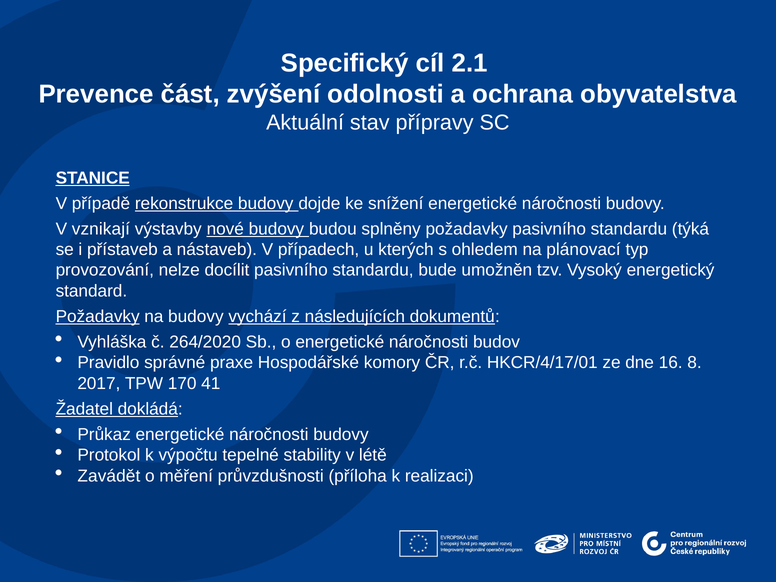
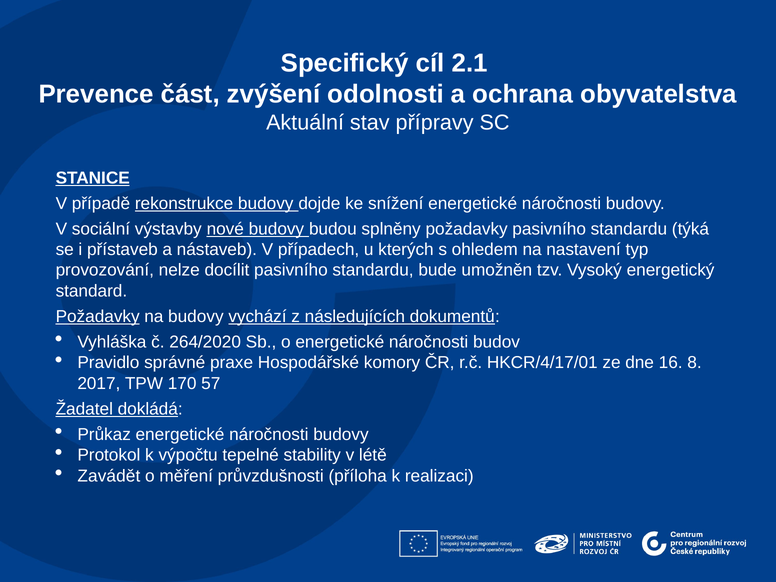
vznikají: vznikají -> sociální
plánovací: plánovací -> nastavení
41: 41 -> 57
